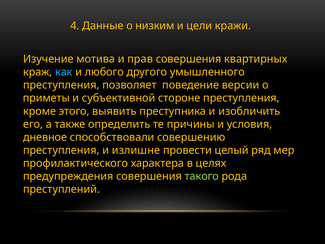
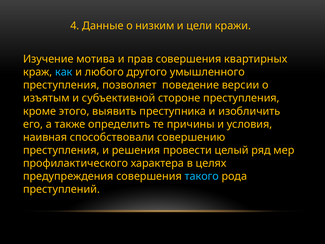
приметы: приметы -> изъятым
дневное: дневное -> наивная
излишне: излишне -> решения
такого colour: light green -> light blue
